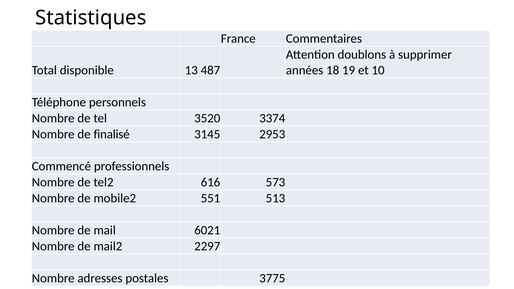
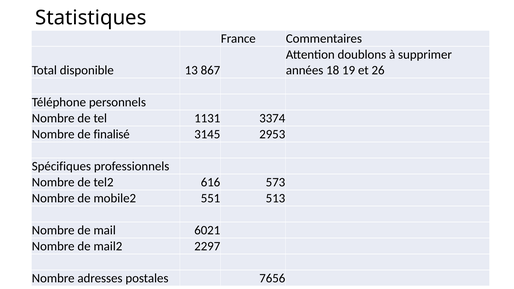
487: 487 -> 867
10: 10 -> 26
3520: 3520 -> 1131
Commencé: Commencé -> Spécifiques
3775: 3775 -> 7656
